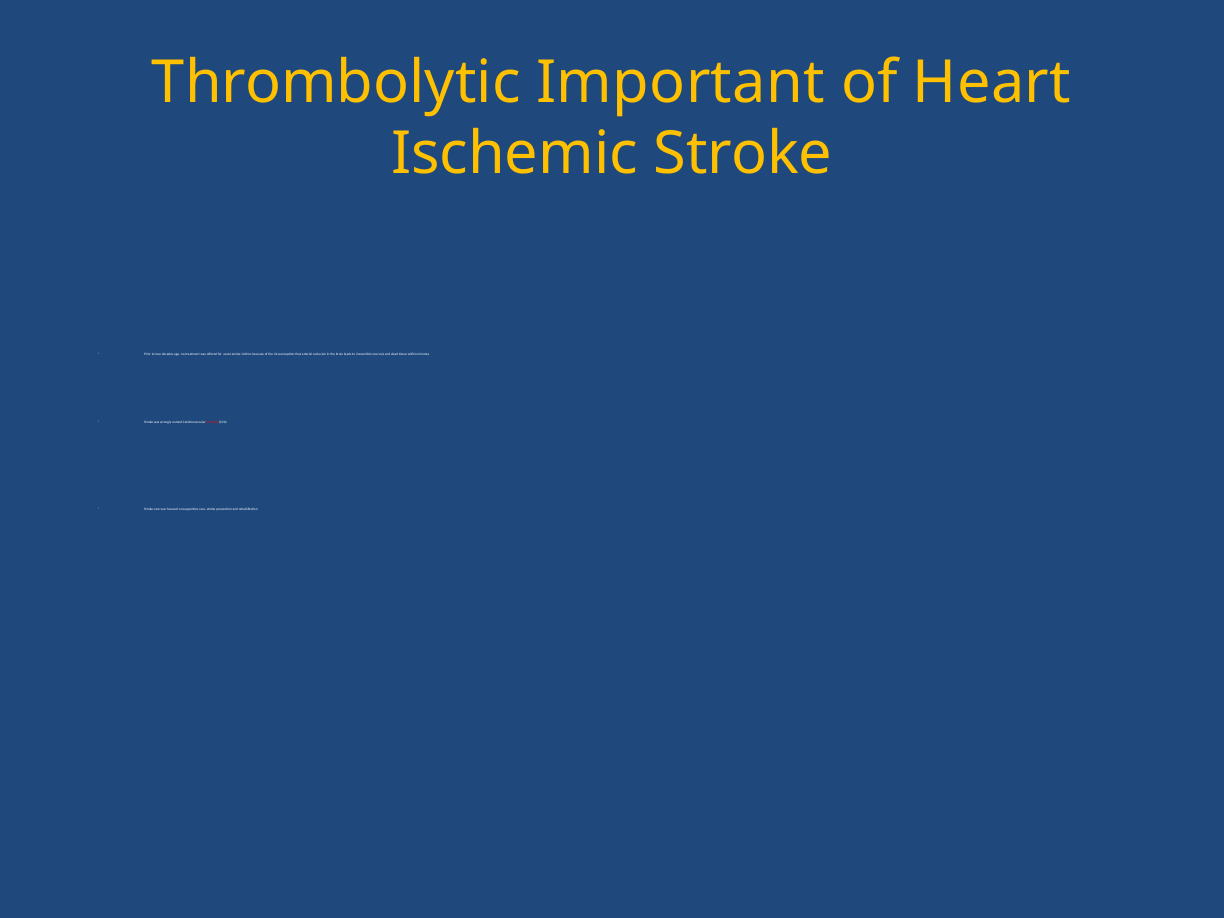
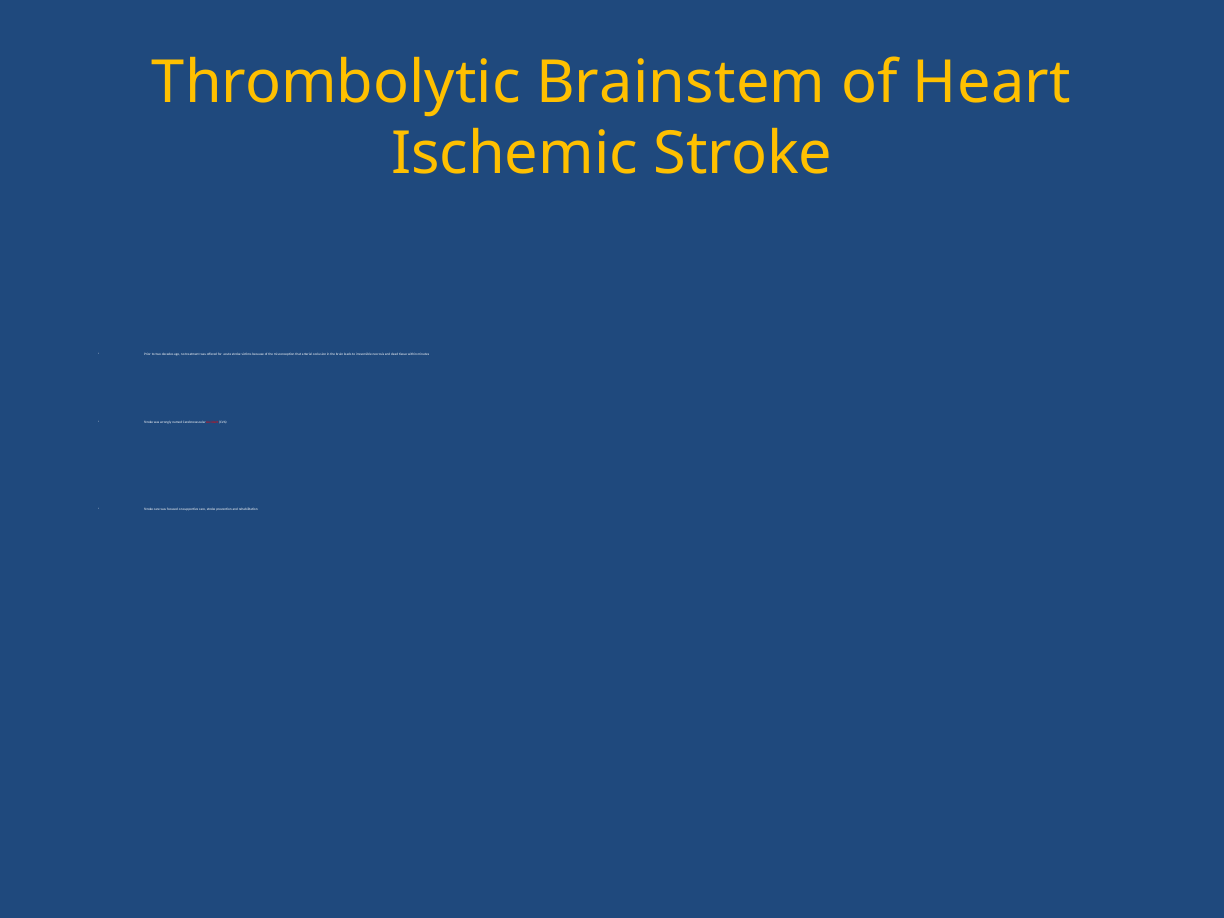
Important: Important -> Brainstem
